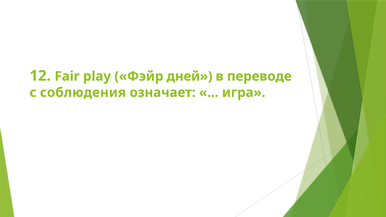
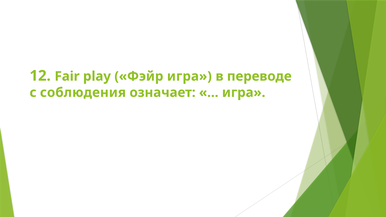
Фэйр дней: дней -> игра
